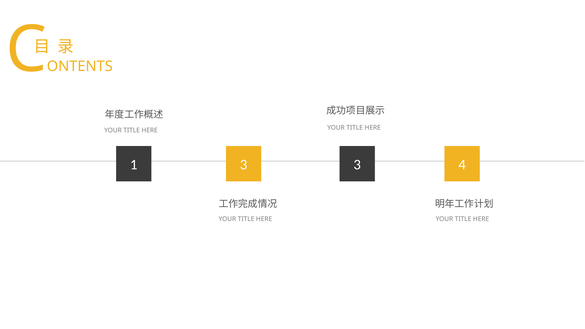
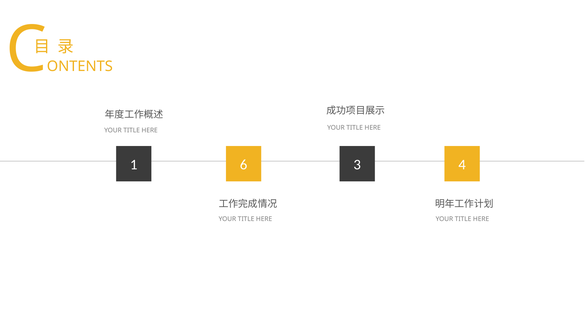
1 3: 3 -> 6
